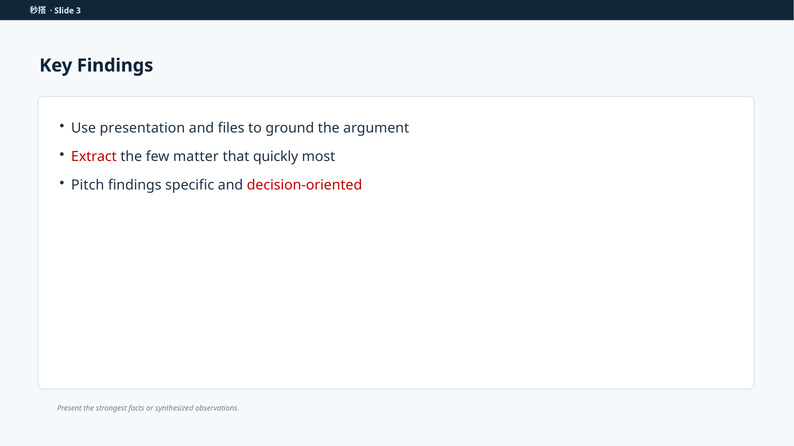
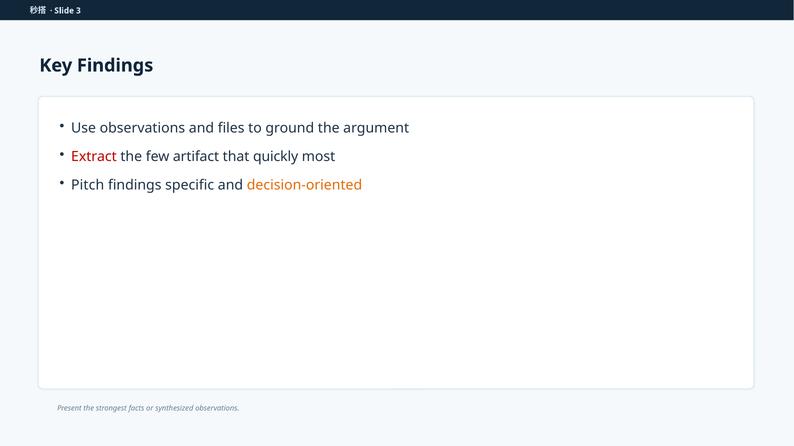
Use presentation: presentation -> observations
matter: matter -> artifact
decision-oriented colour: red -> orange
